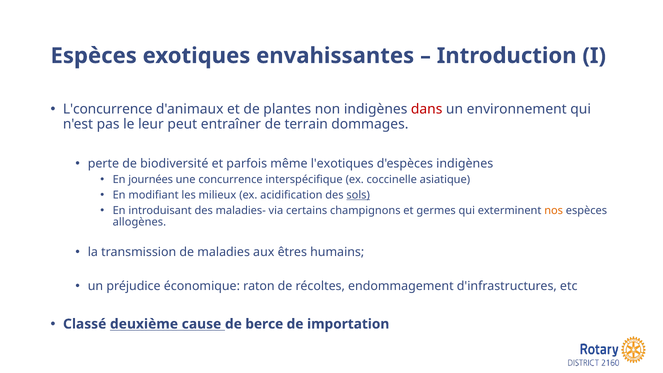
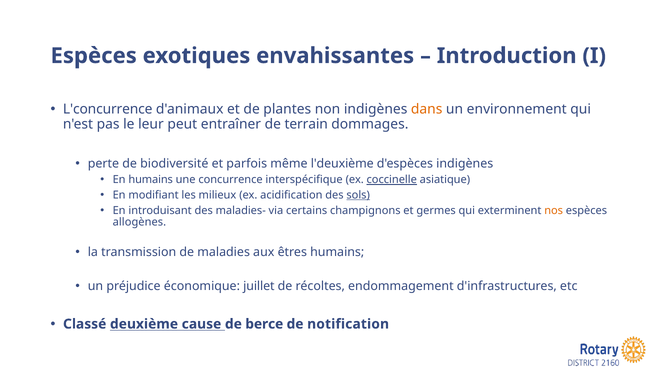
dans colour: red -> orange
l'exotiques: l'exotiques -> l'deuxième
En journées: journées -> humains
coccinelle underline: none -> present
raton: raton -> juillet
importation: importation -> notification
